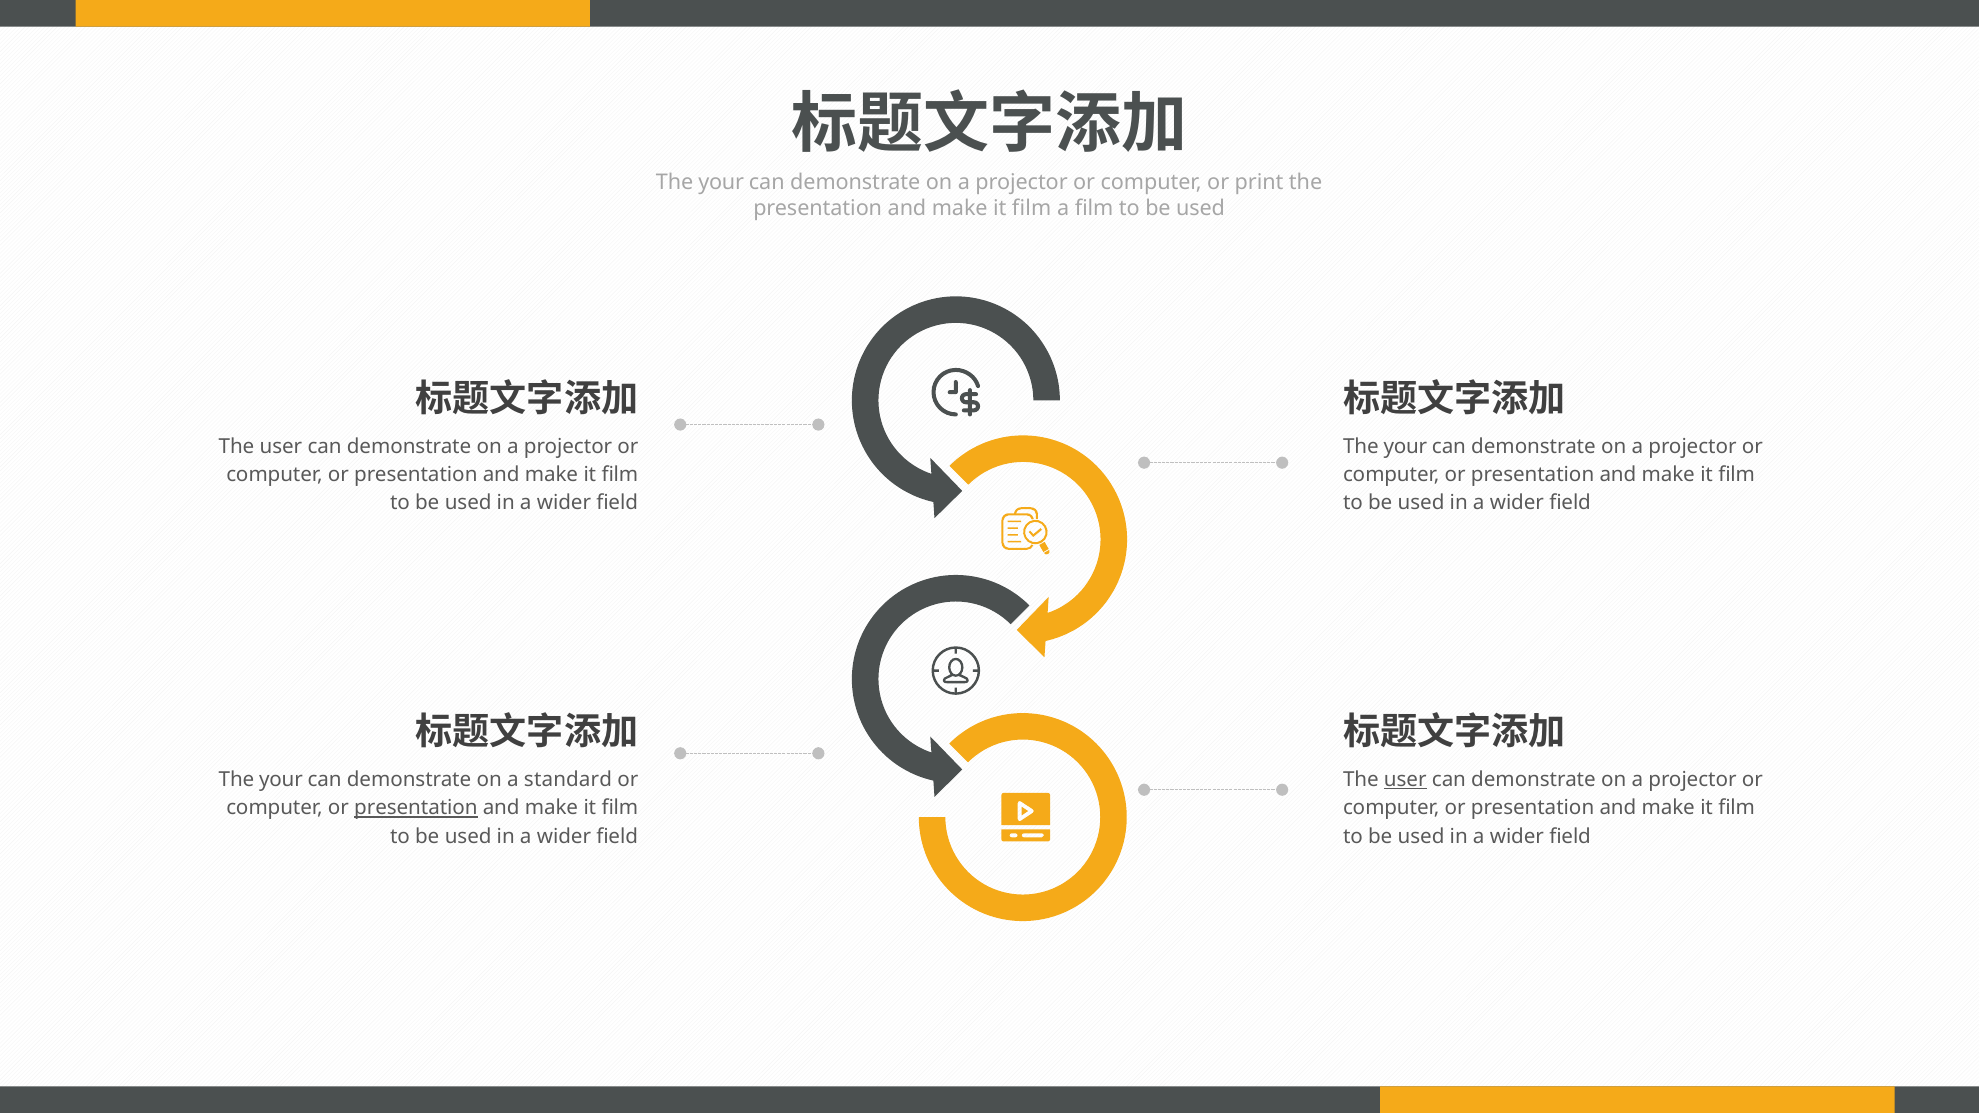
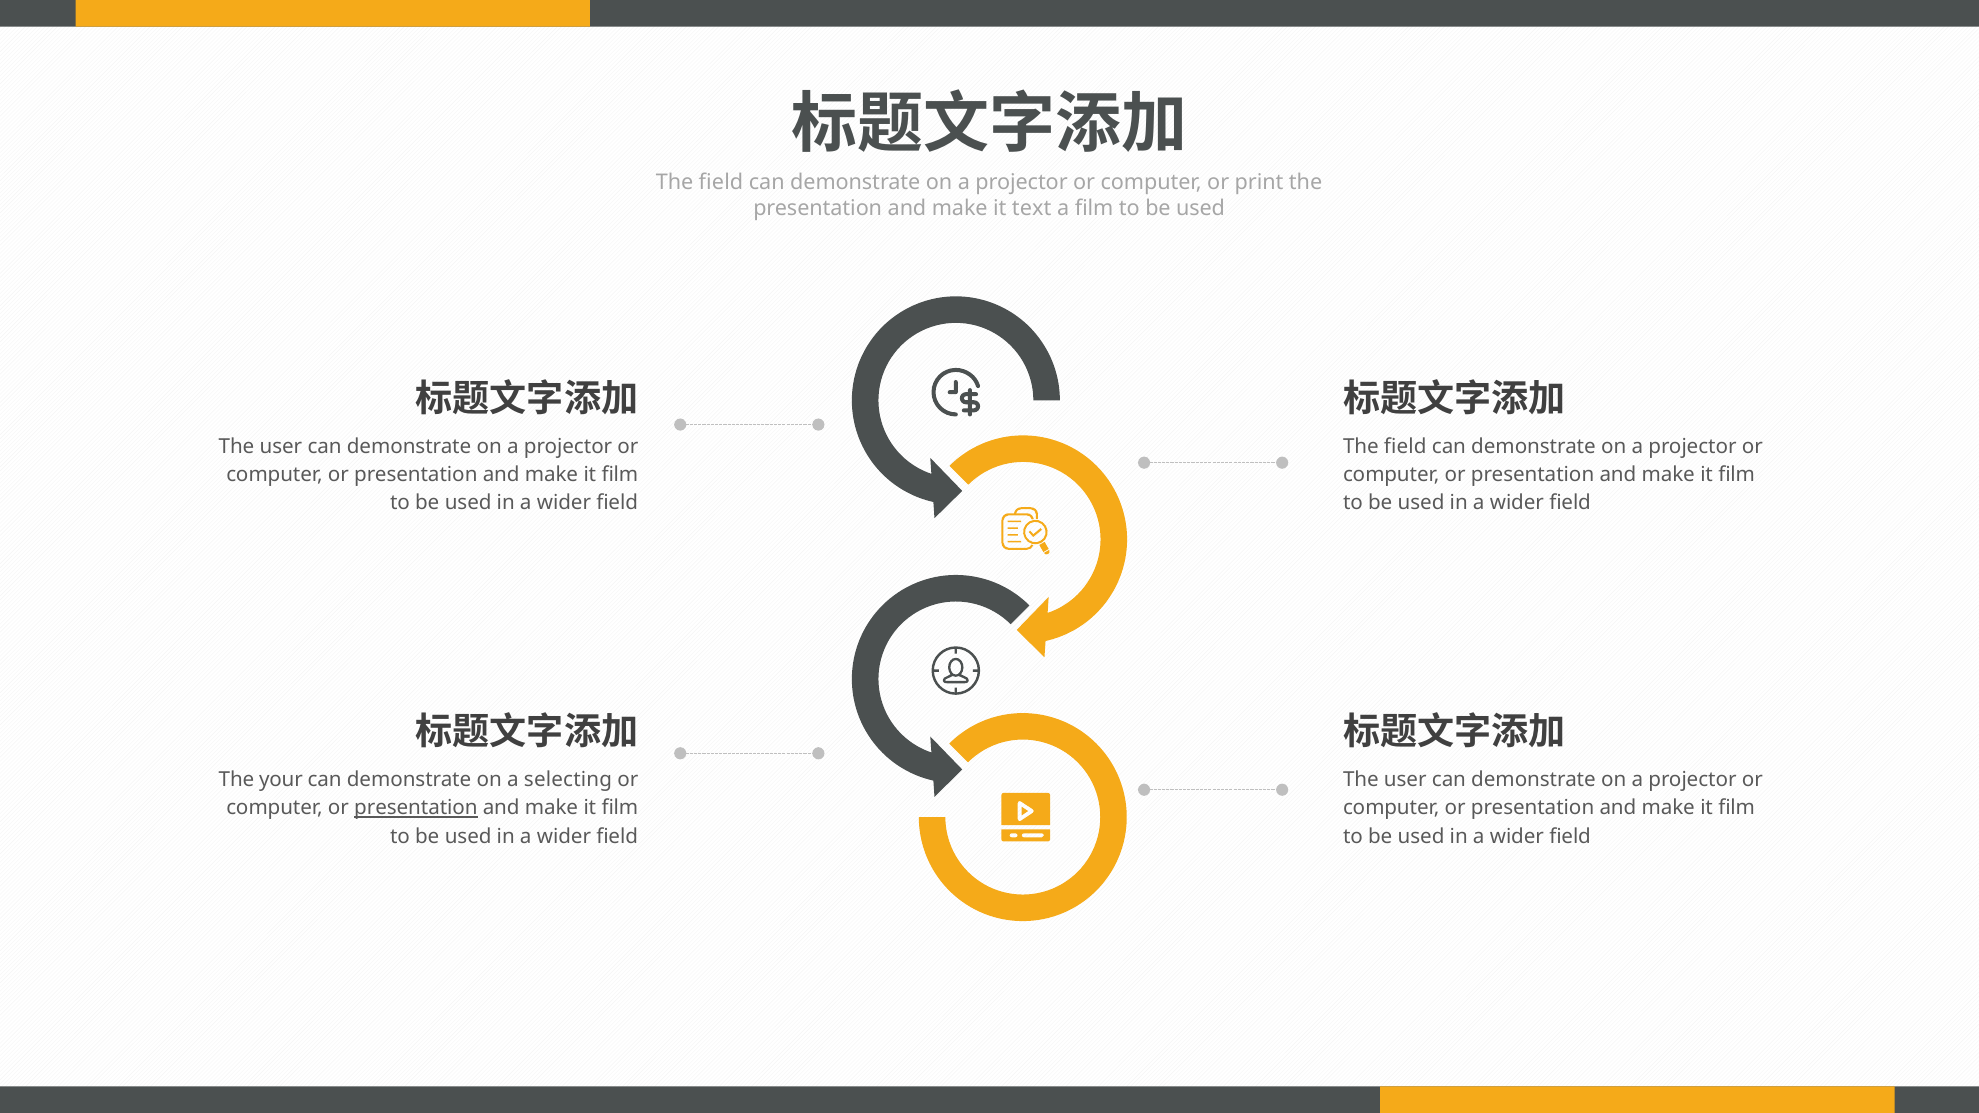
your at (721, 183): your -> field
film at (1032, 209): film -> text
your at (1405, 446): your -> field
standard: standard -> selecting
user at (1405, 780) underline: present -> none
